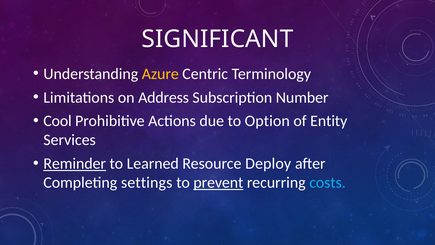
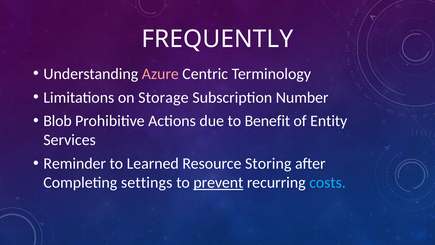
SIGNIFICANT: SIGNIFICANT -> FREQUENTLY
Azure colour: yellow -> pink
Address: Address -> Storage
Cool: Cool -> Blob
Option: Option -> Benefit
Reminder underline: present -> none
Deploy: Deploy -> Storing
